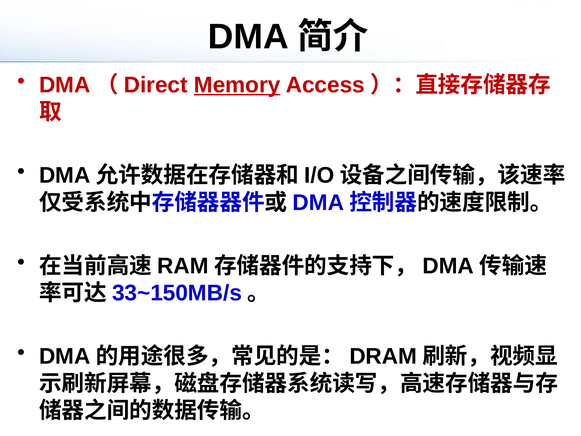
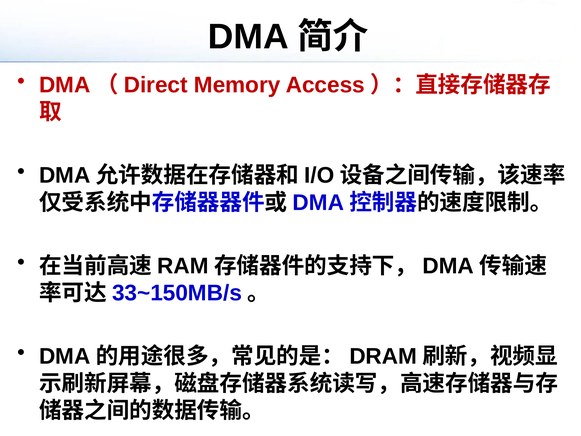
Memory underline: present -> none
